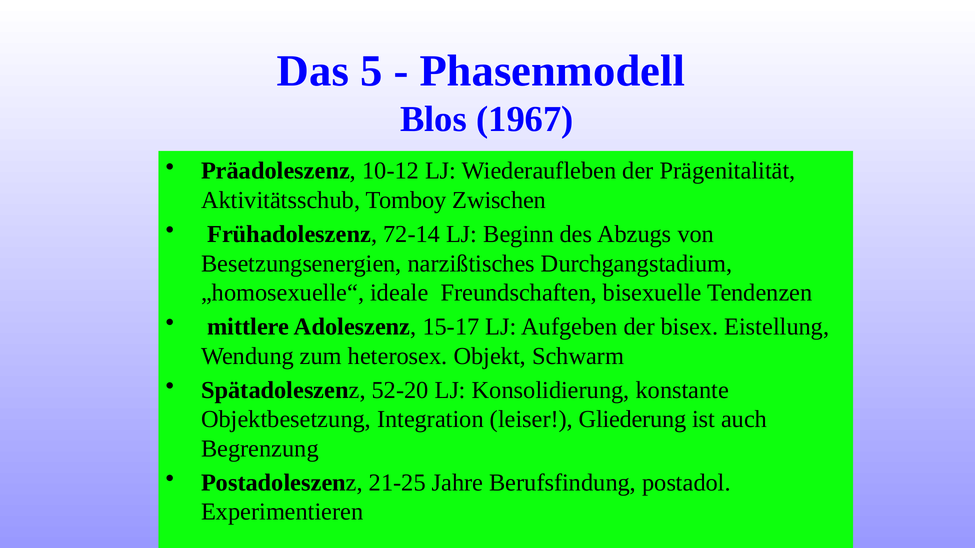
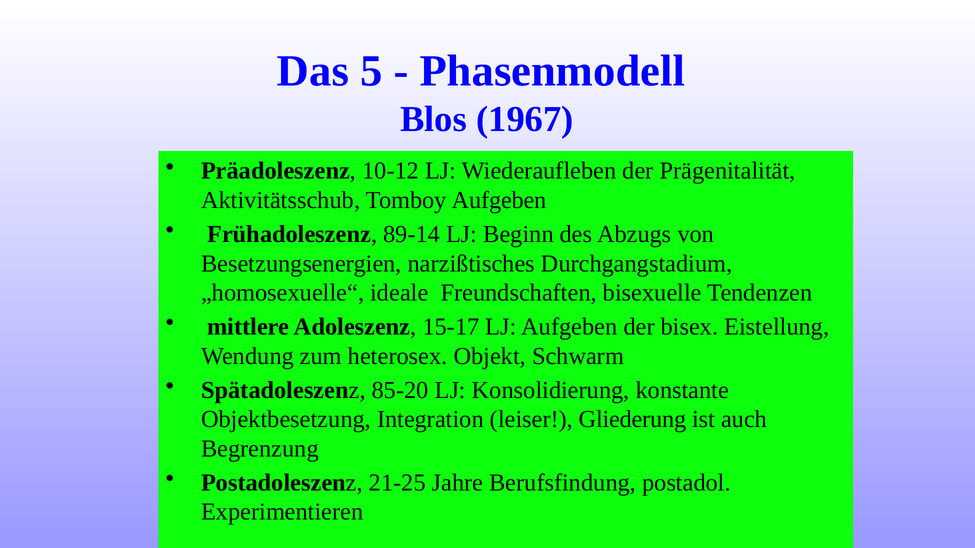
Tomboy Zwischen: Zwischen -> Aufgeben
72-14: 72-14 -> 89-14
52-20: 52-20 -> 85-20
